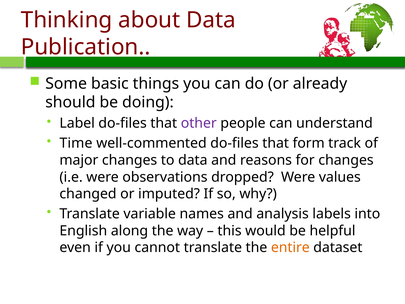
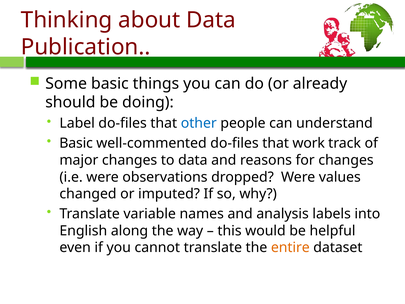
other colour: purple -> blue
Time at (76, 143): Time -> Basic
form: form -> work
